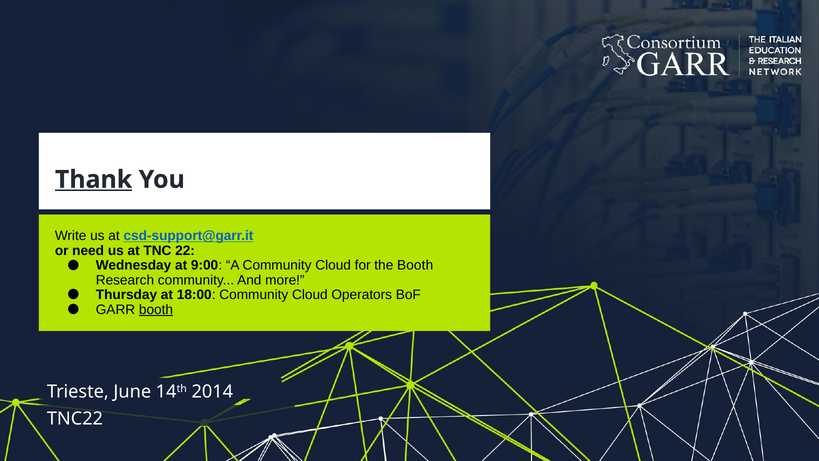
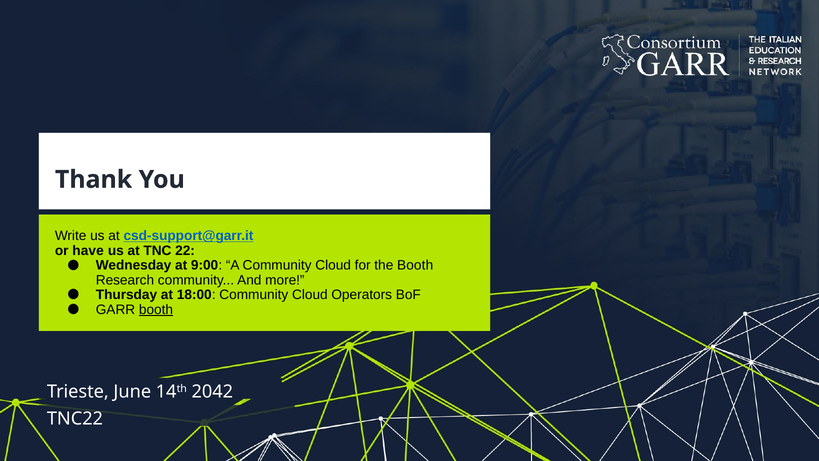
Thank underline: present -> none
need: need -> have
2014: 2014 -> 2042
